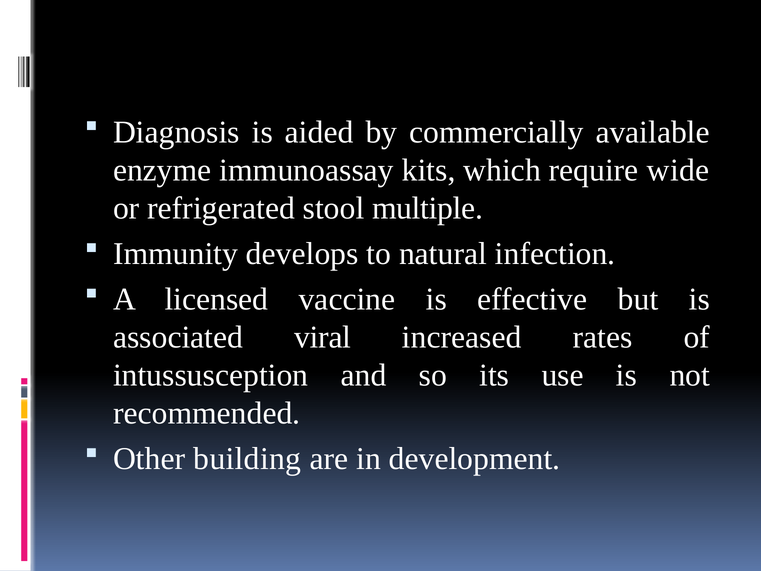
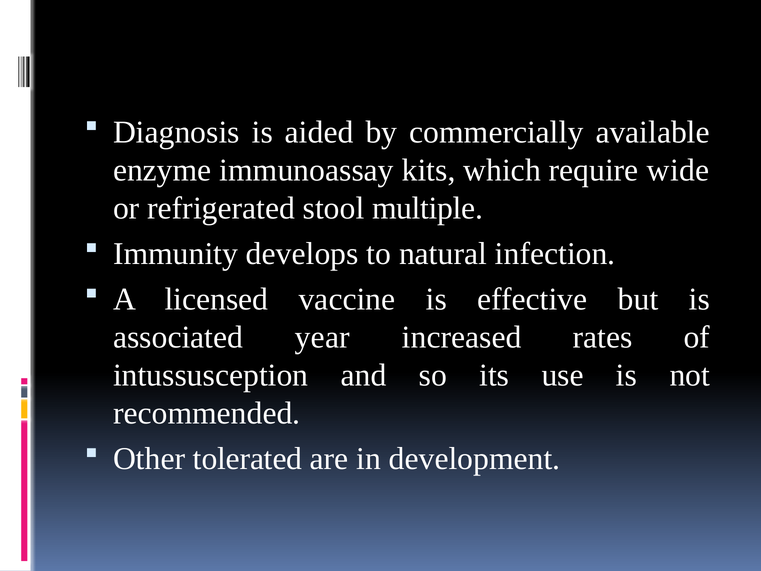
viral: viral -> year
building: building -> tolerated
